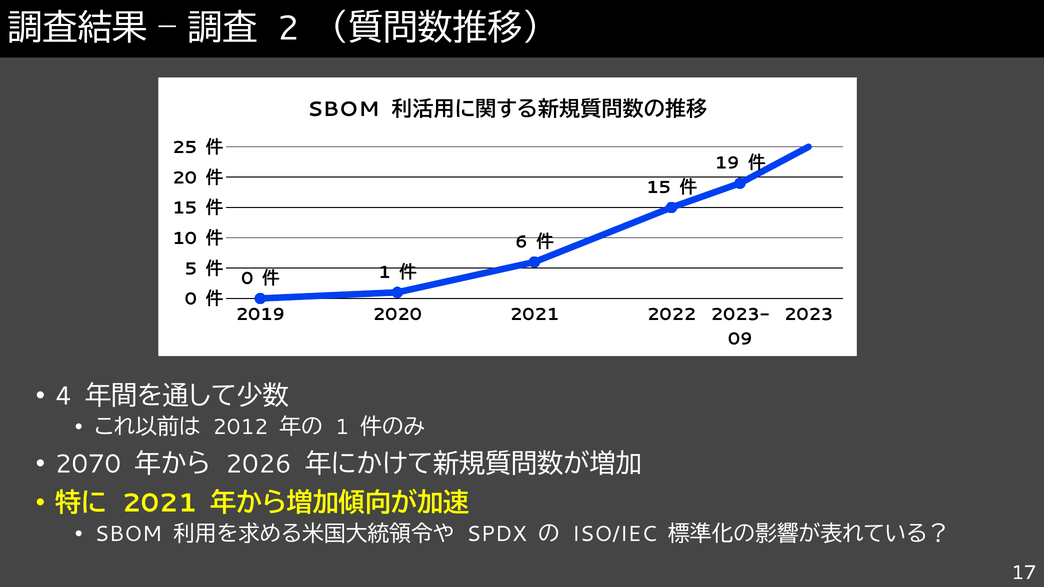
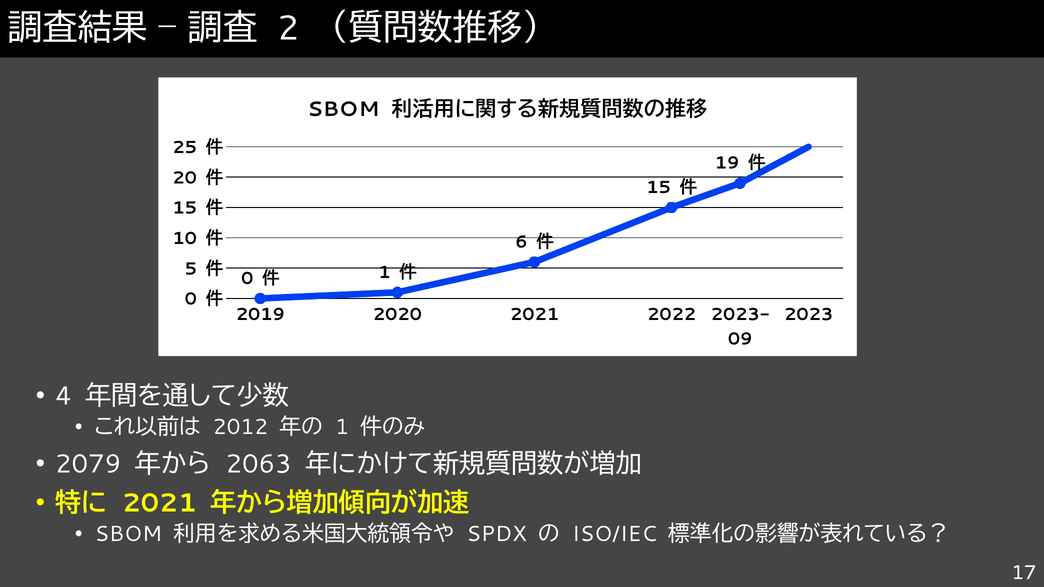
2070: 2070 -> 2079
2026: 2026 -> 2063
